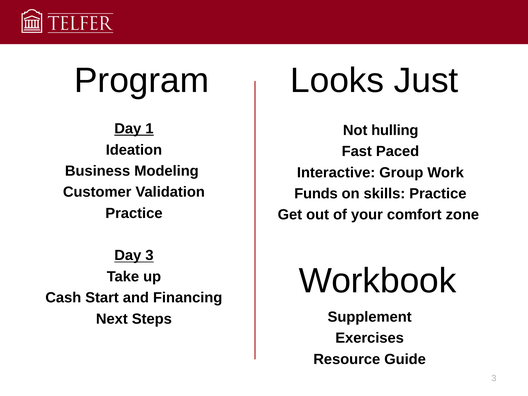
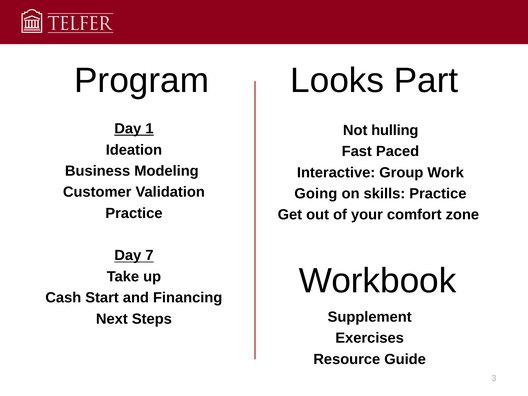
Just: Just -> Part
Funds: Funds -> Going
Day 3: 3 -> 7
